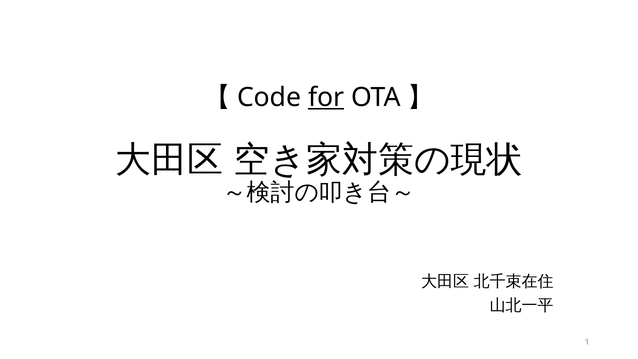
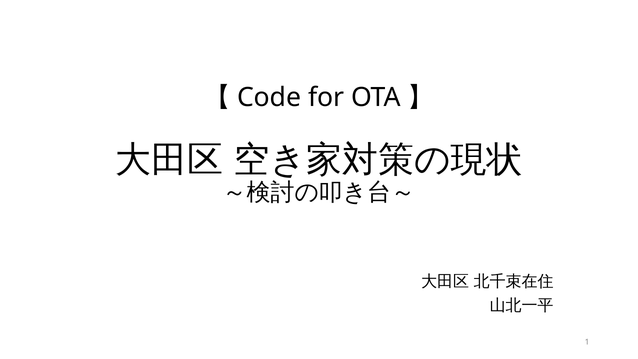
for underline: present -> none
